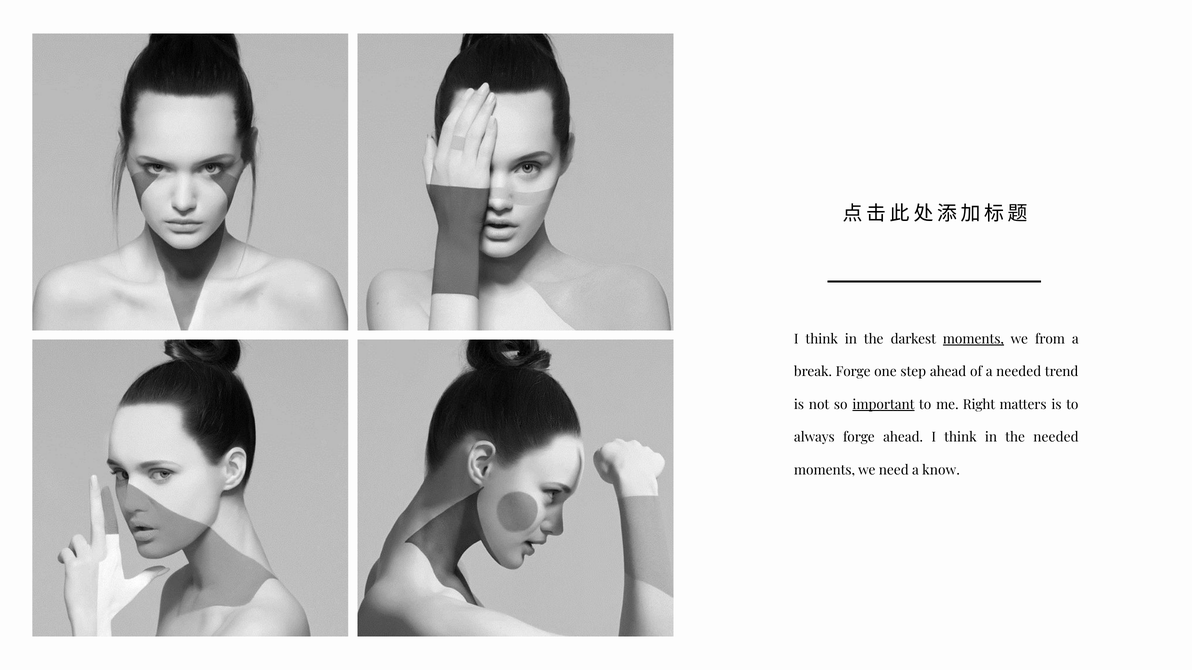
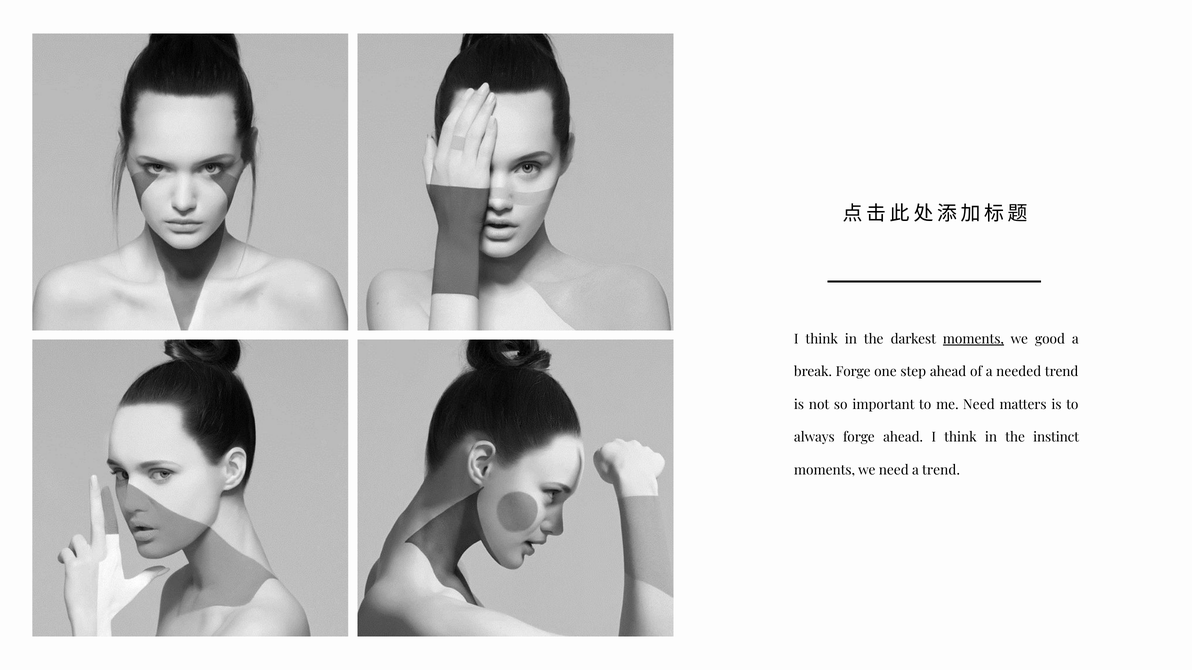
from: from -> good
important underline: present -> none
me Right: Right -> Need
the needed: needed -> instinct
a know: know -> trend
